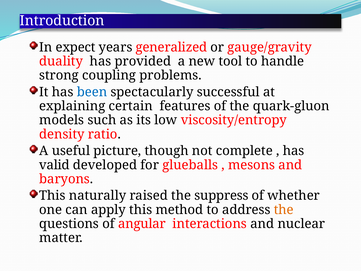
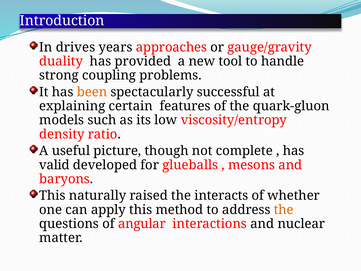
expect: expect -> drives
generalized: generalized -> approaches
been colour: blue -> orange
suppress: suppress -> interacts
